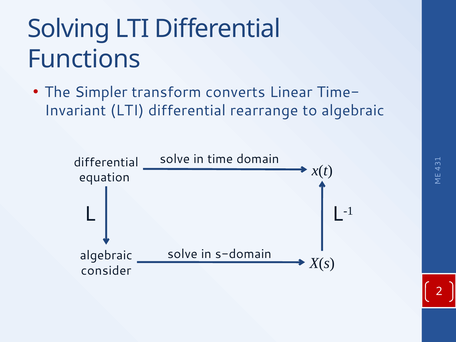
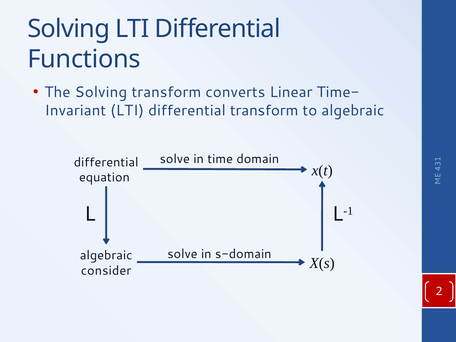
The Simpler: Simpler -> Solving
differential rearrange: rearrange -> transform
